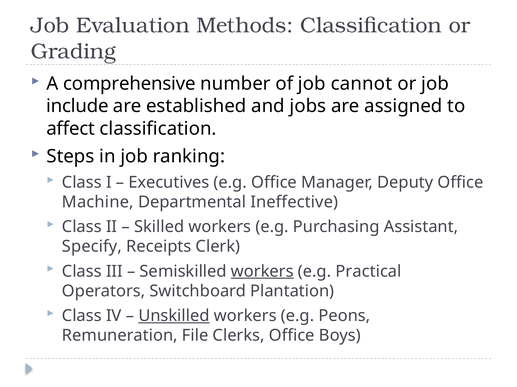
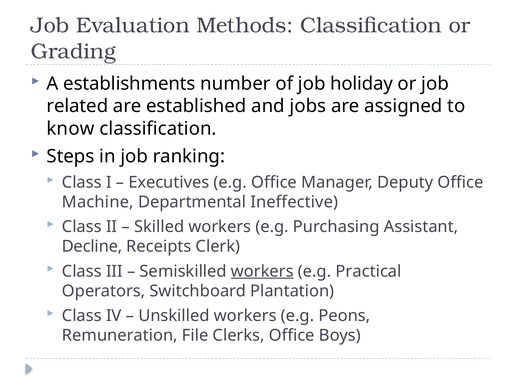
comprehensive: comprehensive -> establishments
cannot: cannot -> holiday
include: include -> related
affect: affect -> know
Specify: Specify -> Decline
Unskilled underline: present -> none
